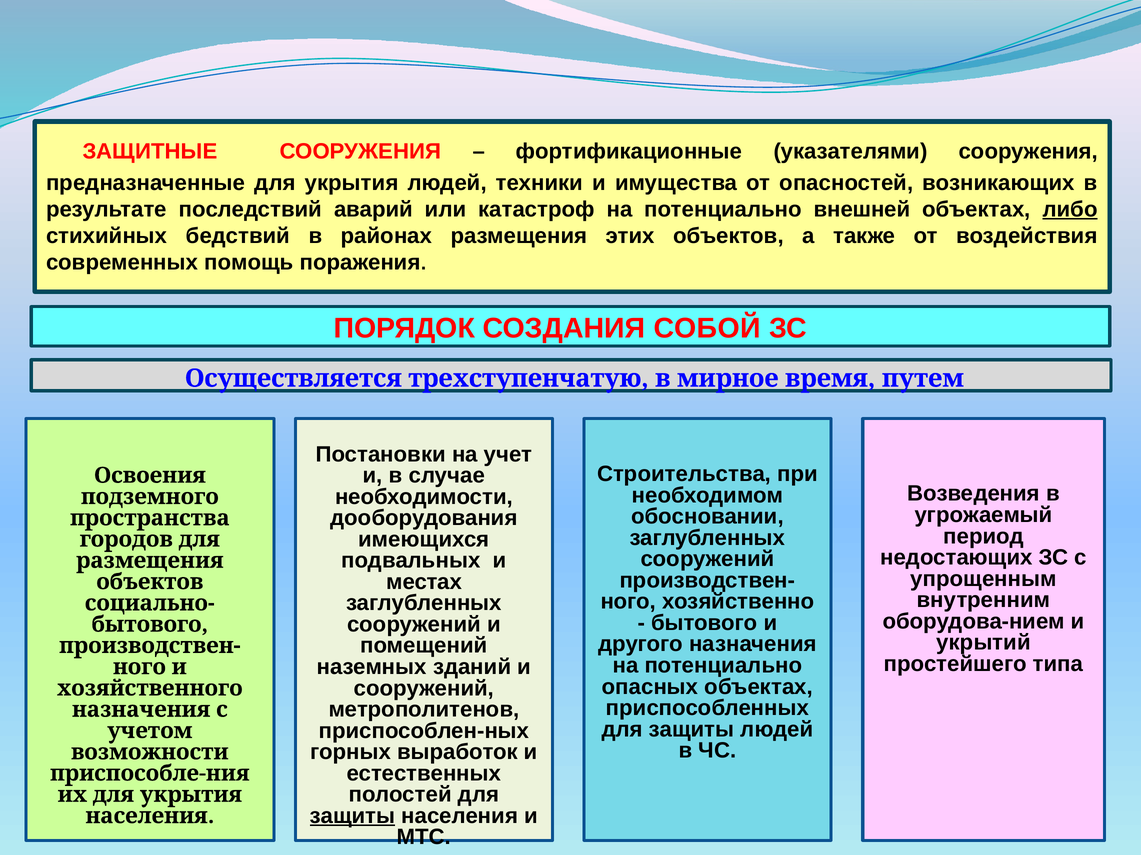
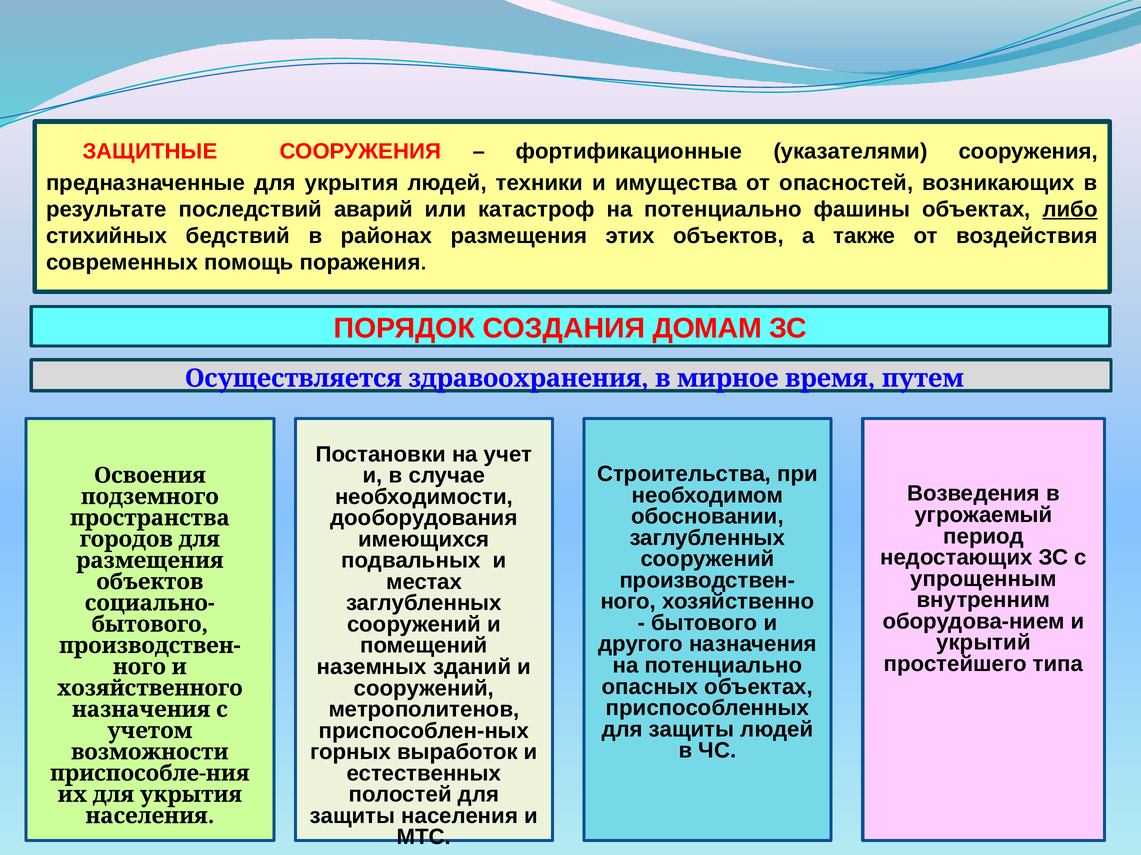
внешней: внешней -> фашины
СОБОЙ: СОБОЙ -> ДОМАМ
трехступенчатую: трехступенчатую -> здравоохранения
защиты at (352, 817) underline: present -> none
